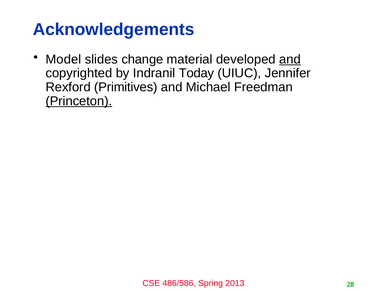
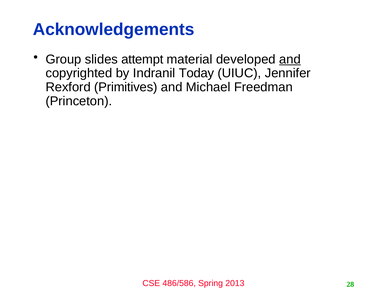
Model: Model -> Group
change: change -> attempt
Princeton underline: present -> none
